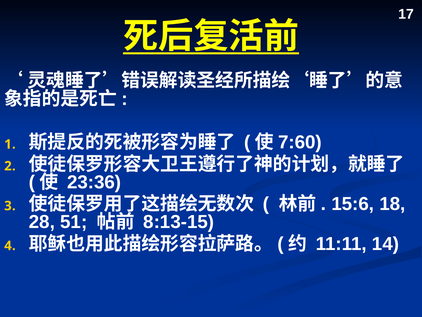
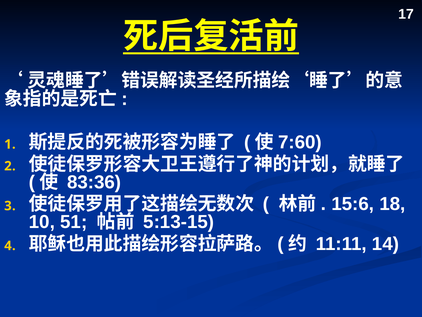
23:36: 23:36 -> 83:36
28: 28 -> 10
8:13-15: 8:13-15 -> 5:13-15
